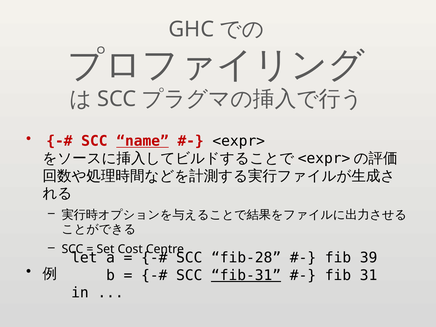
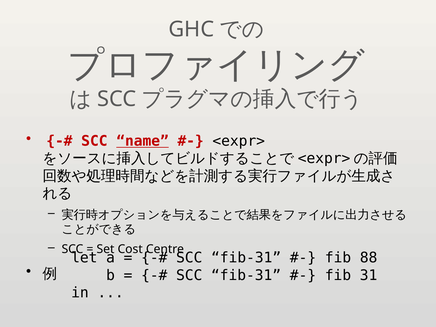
fib-28 at (246, 258): fib-28 -> fib-31
39: 39 -> 88
fib-31 at (246, 275) underline: present -> none
